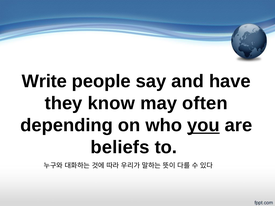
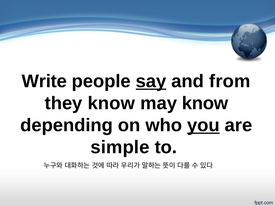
say underline: none -> present
have: have -> from
may often: often -> know
beliefs: beliefs -> simple
